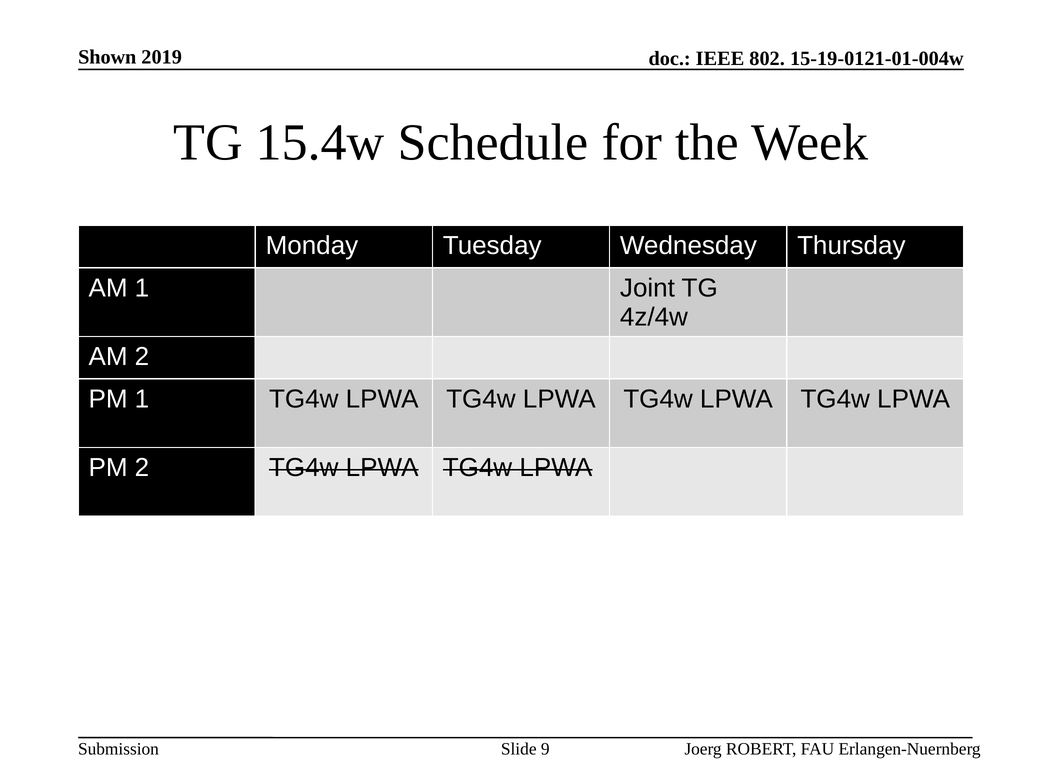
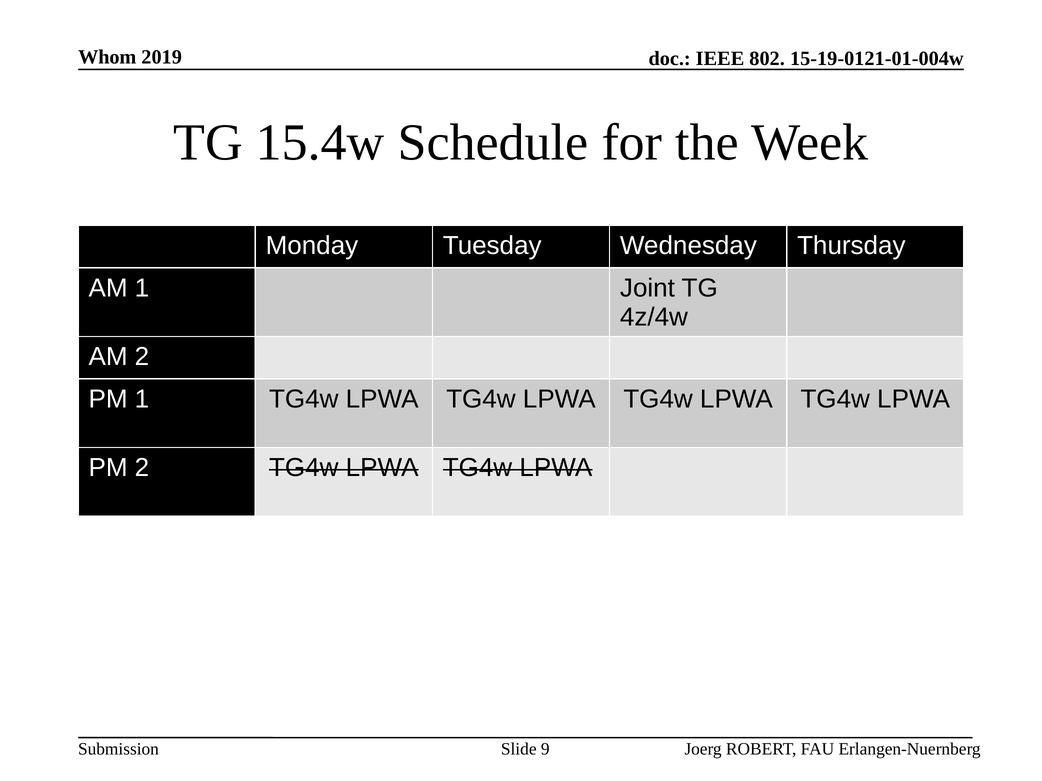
Shown: Shown -> Whom
